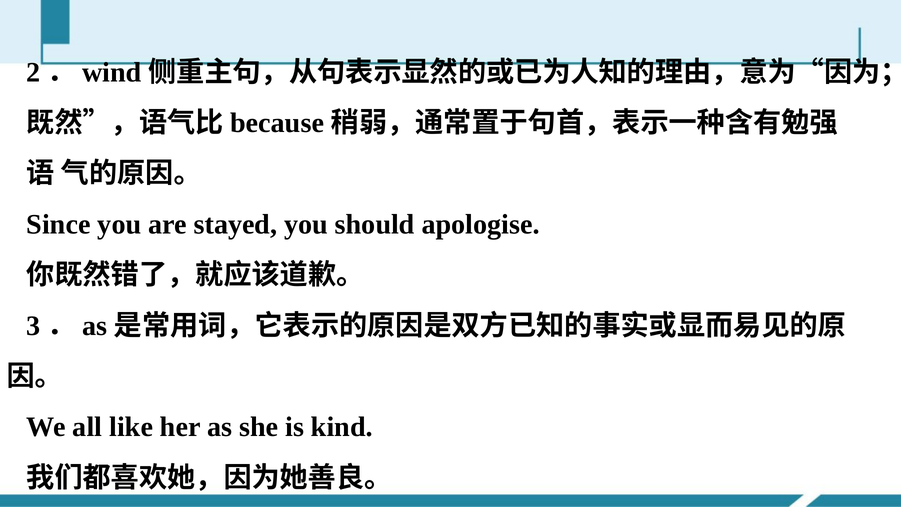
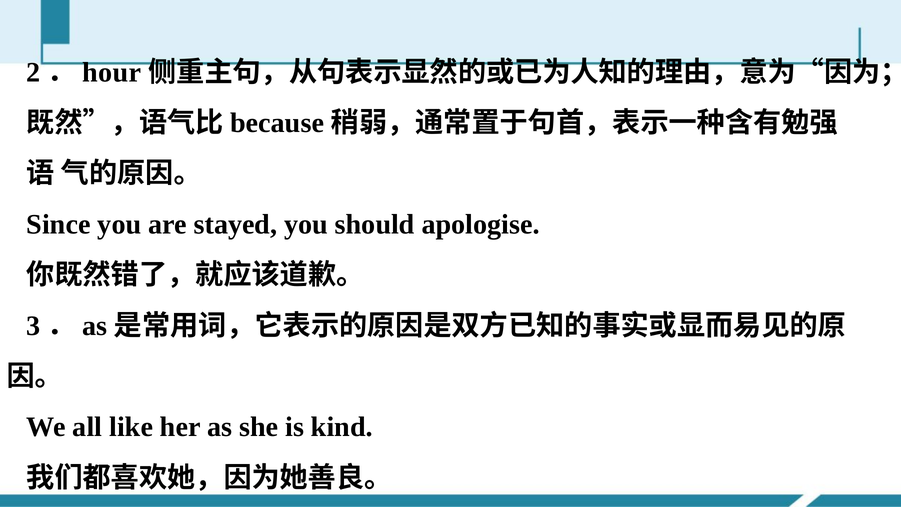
wind: wind -> hour
